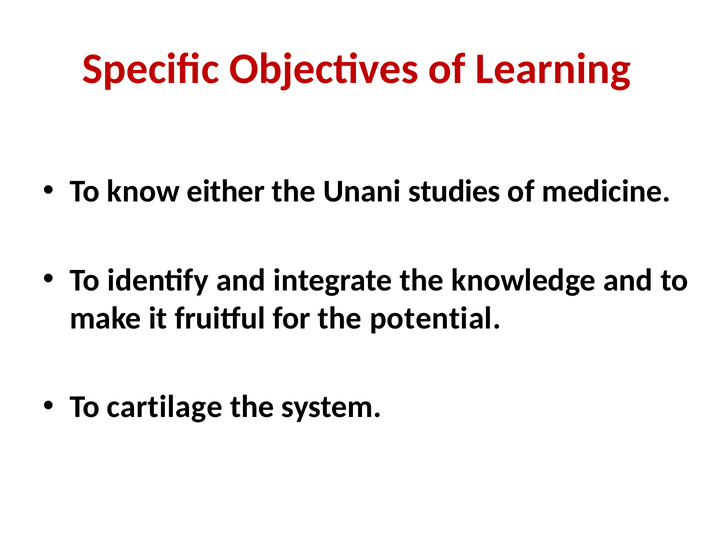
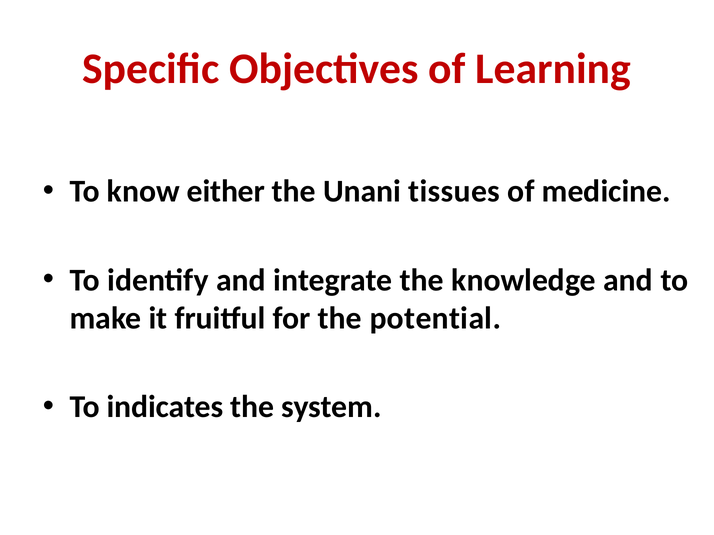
studies: studies -> tissues
cartilage: cartilage -> indicates
